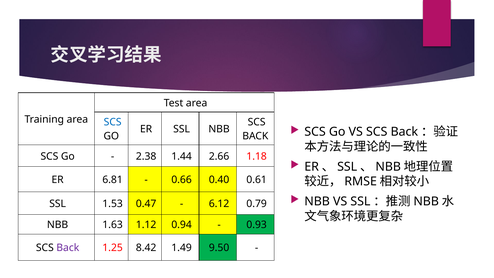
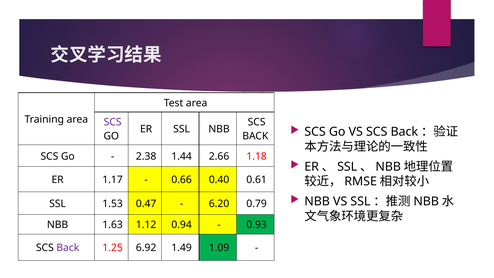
SCS at (113, 122) colour: blue -> purple
6.81: 6.81 -> 1.17
6.12: 6.12 -> 6.20
8.42: 8.42 -> 6.92
9.50: 9.50 -> 1.09
